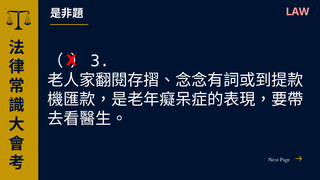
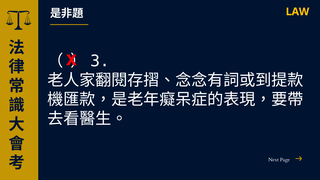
LAW colour: pink -> yellow
